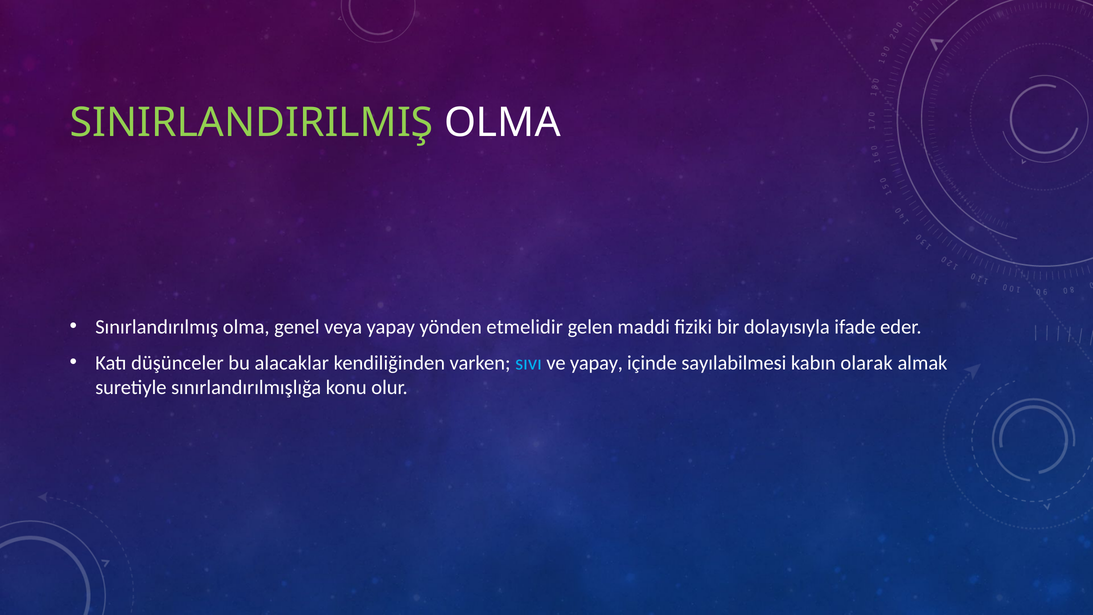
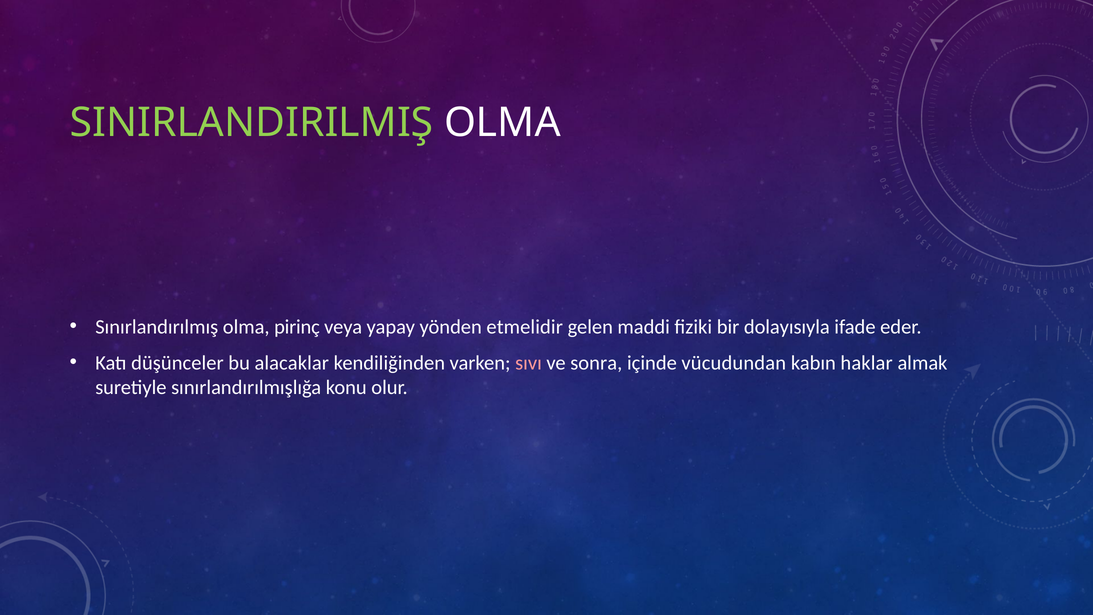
genel: genel -> pirinç
sıvı colour: light blue -> pink
ve yapay: yapay -> sonra
sayılabilmesi: sayılabilmesi -> vücudundan
olarak: olarak -> haklar
